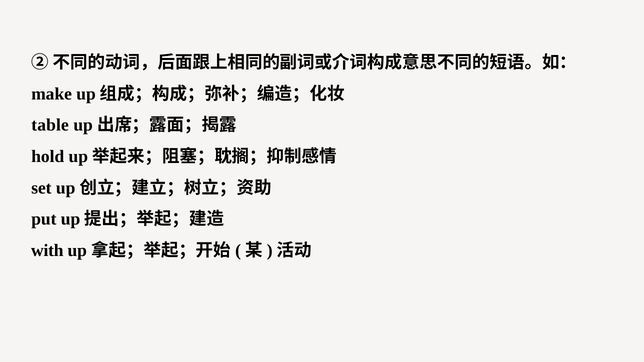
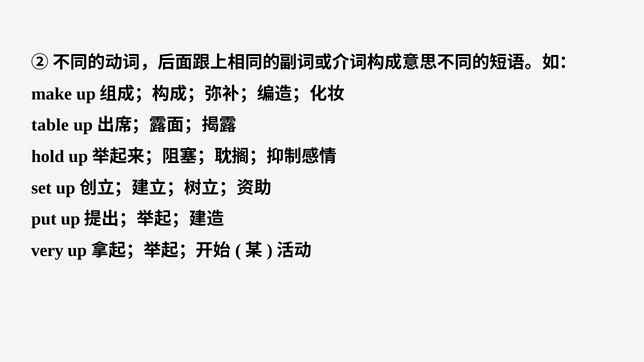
with: with -> very
